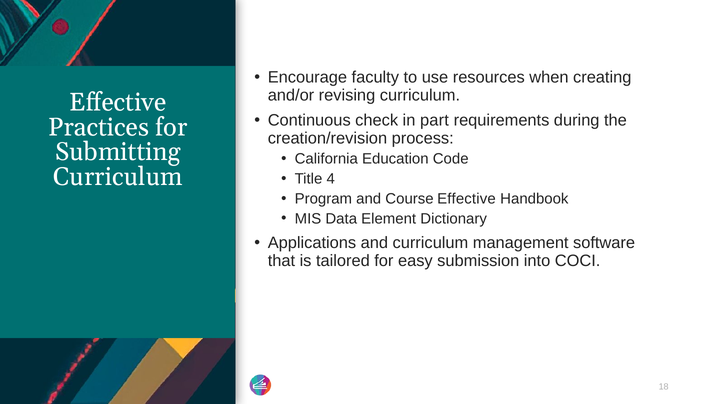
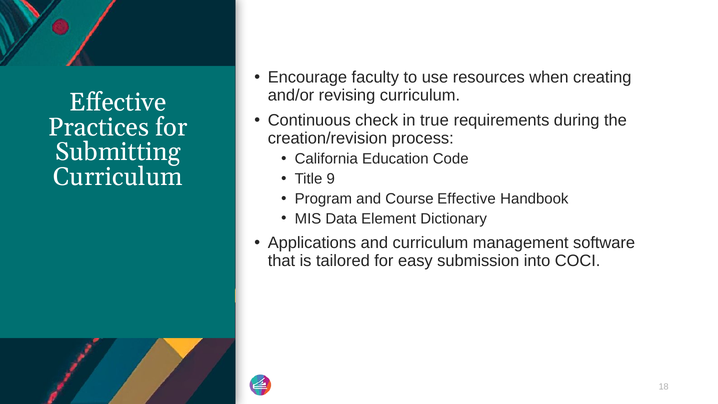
part: part -> true
4: 4 -> 9
